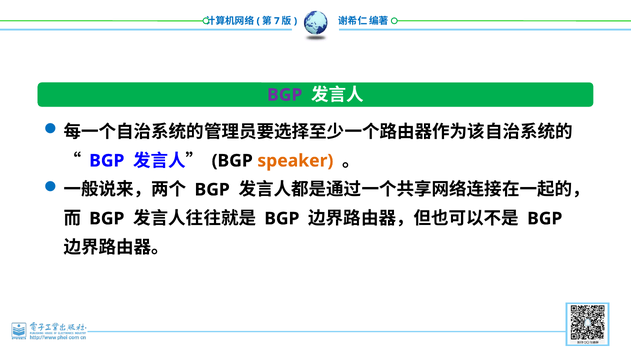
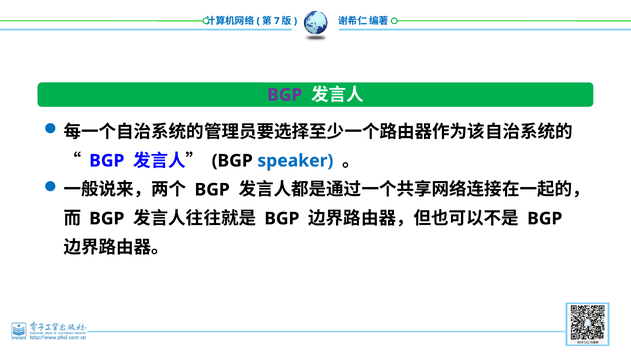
speaker colour: orange -> blue
